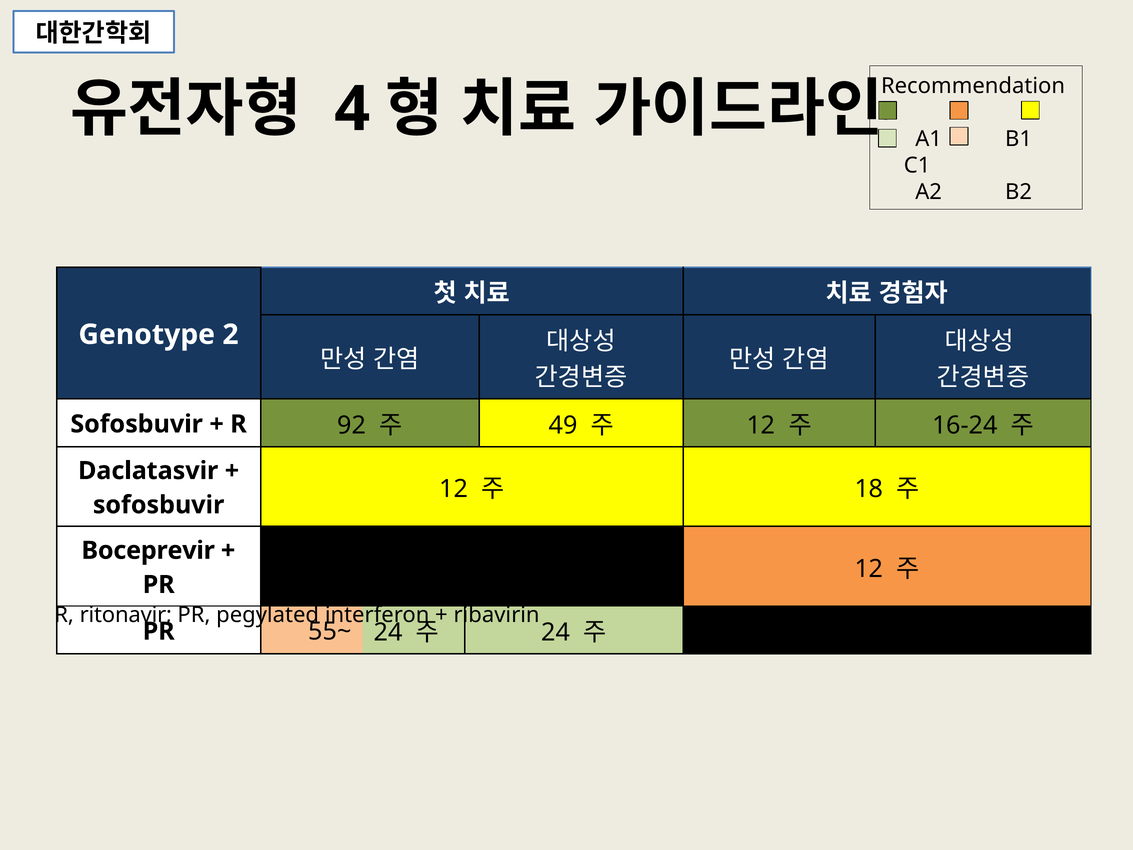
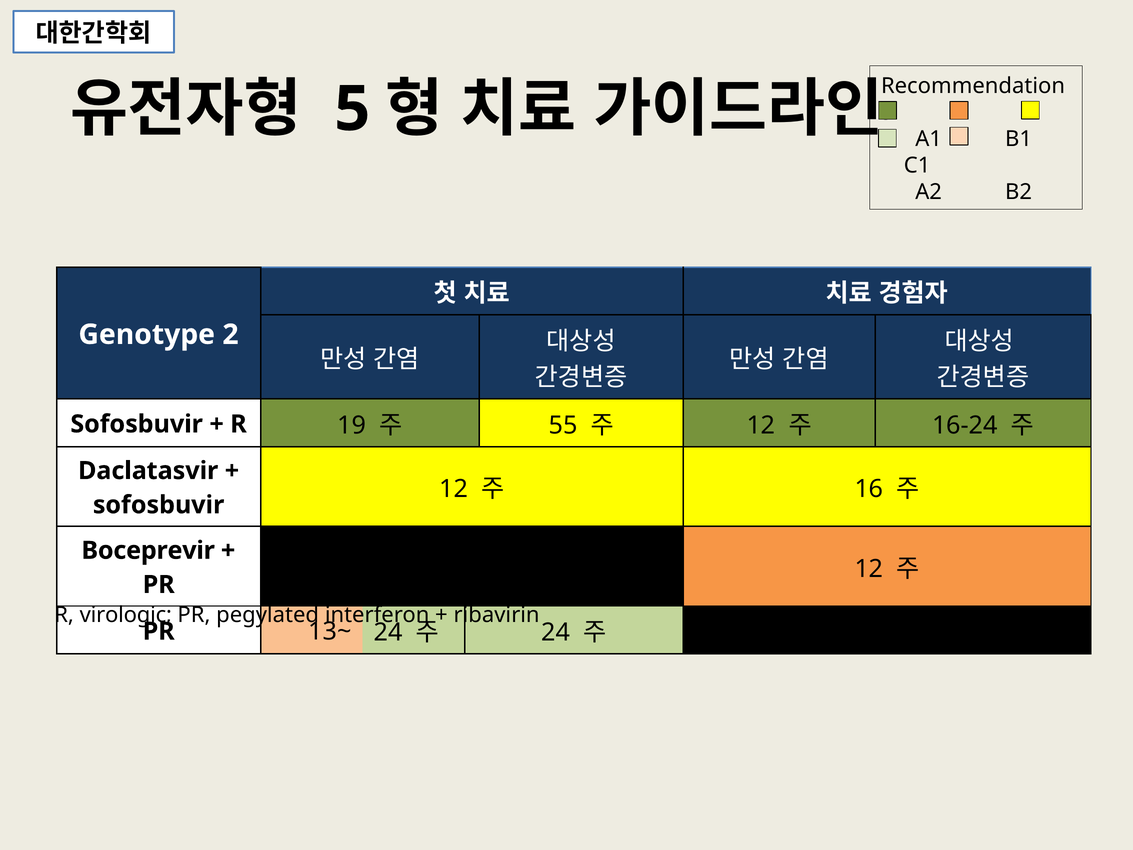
4: 4 -> 5
92: 92 -> 19
49: 49 -> 55
18: 18 -> 16
ritonavir: ritonavir -> virologic
55~: 55~ -> 13~
